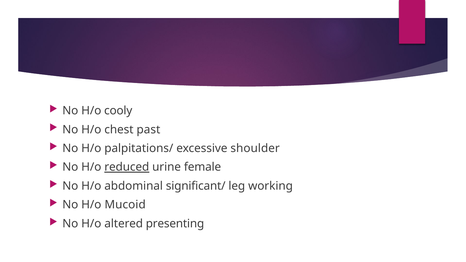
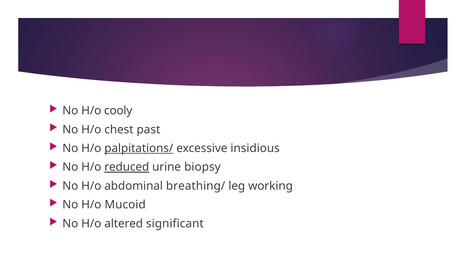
palpitations/ underline: none -> present
shoulder: shoulder -> insidious
female: female -> biopsy
significant/: significant/ -> breathing/
presenting: presenting -> significant
